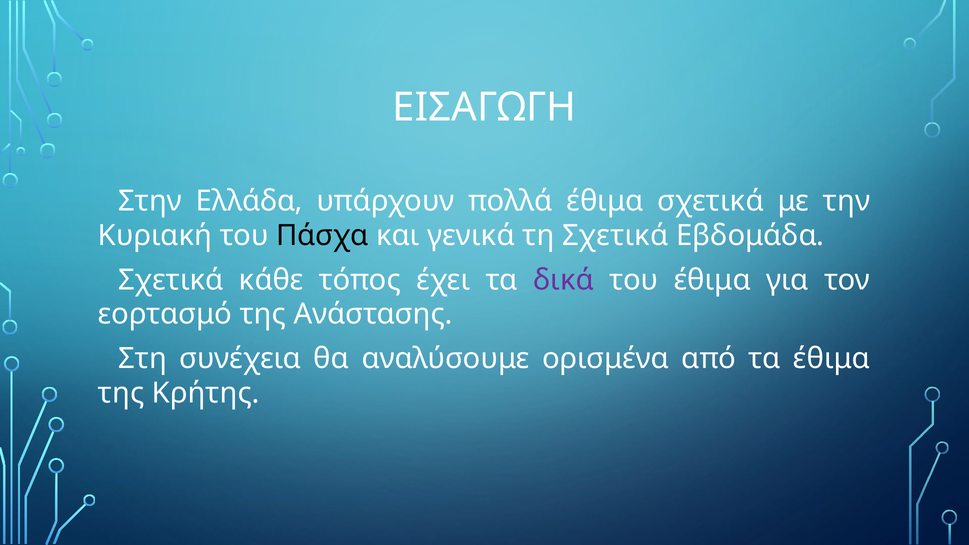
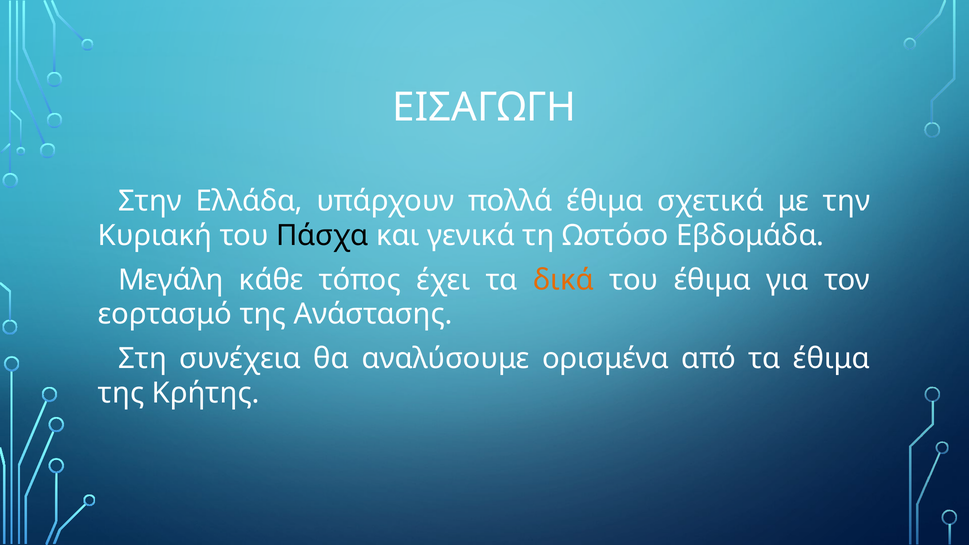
τη Σχετικά: Σχετικά -> Ωστόσο
Σχετικά at (171, 280): Σχετικά -> Μεγάλη
δικά colour: purple -> orange
